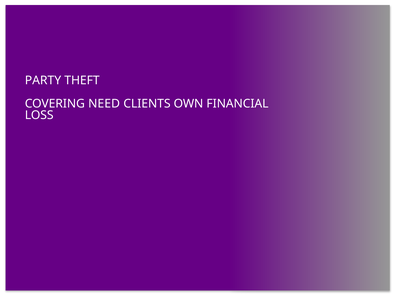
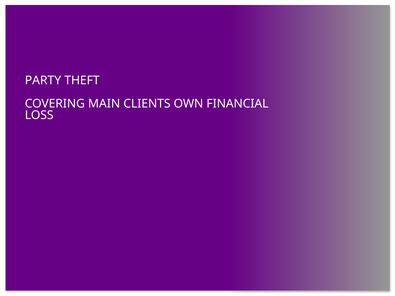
NEED: NEED -> MAIN
